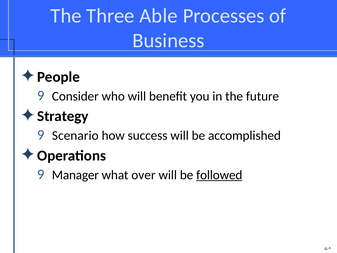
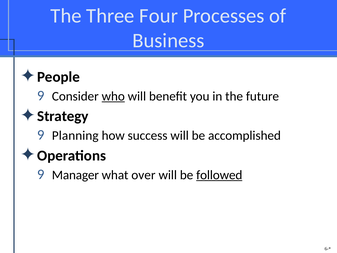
Able: Able -> Four
who underline: none -> present
Scenario: Scenario -> Planning
